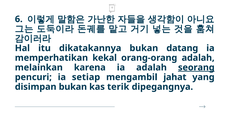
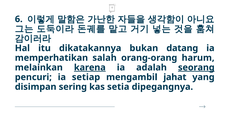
kekal: kekal -> salah
orang-orang adalah: adalah -> harum
karena underline: none -> present
disimpan bukan: bukan -> sering
terik: terik -> setia
